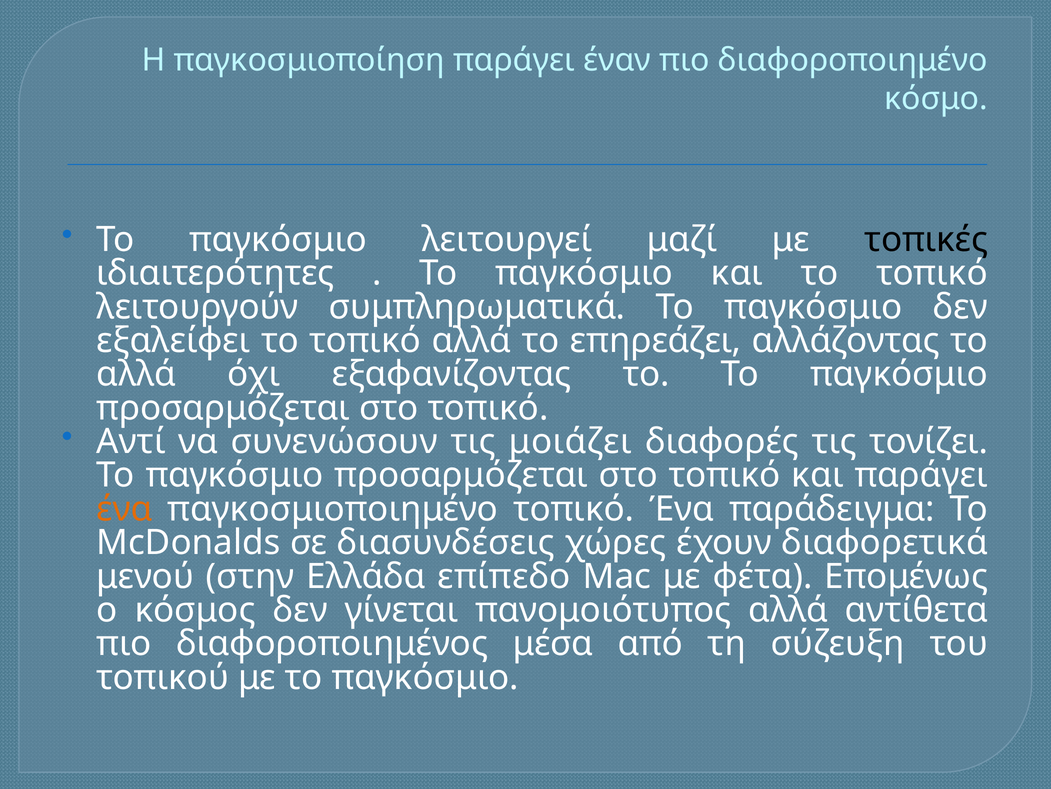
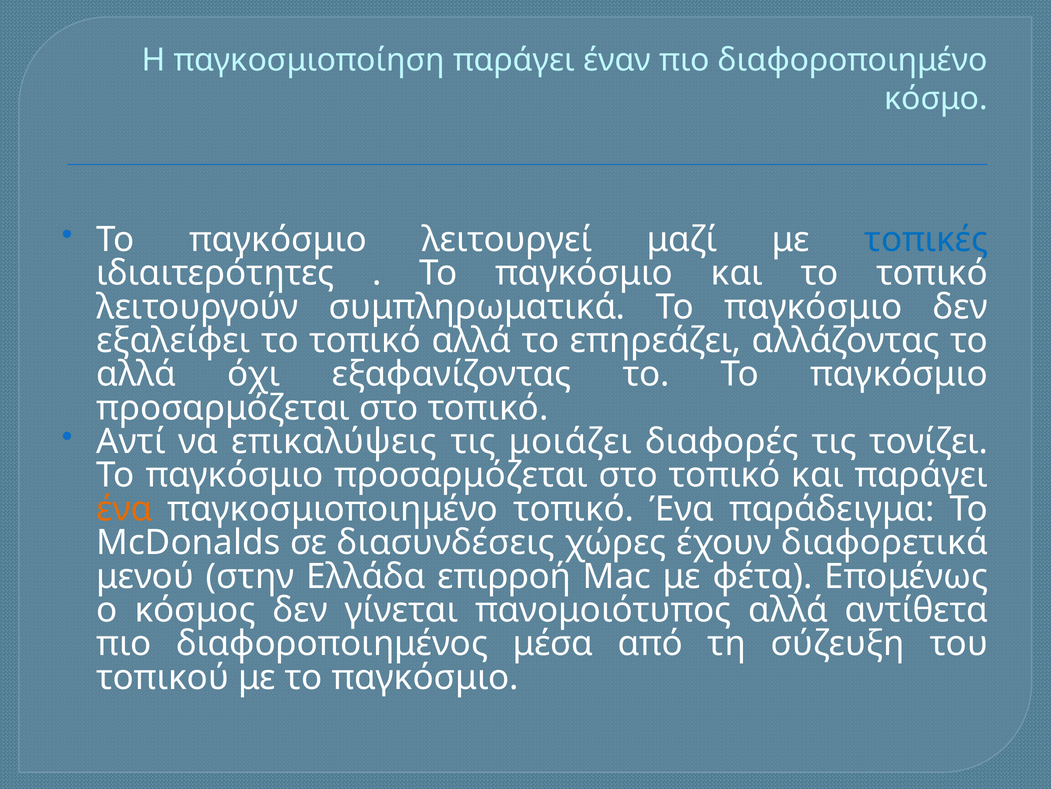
τοπικές colour: black -> blue
συνενώσουν: συνενώσουν -> επικαλύψεις
επίπεδο: επίπεδο -> επιρροή
